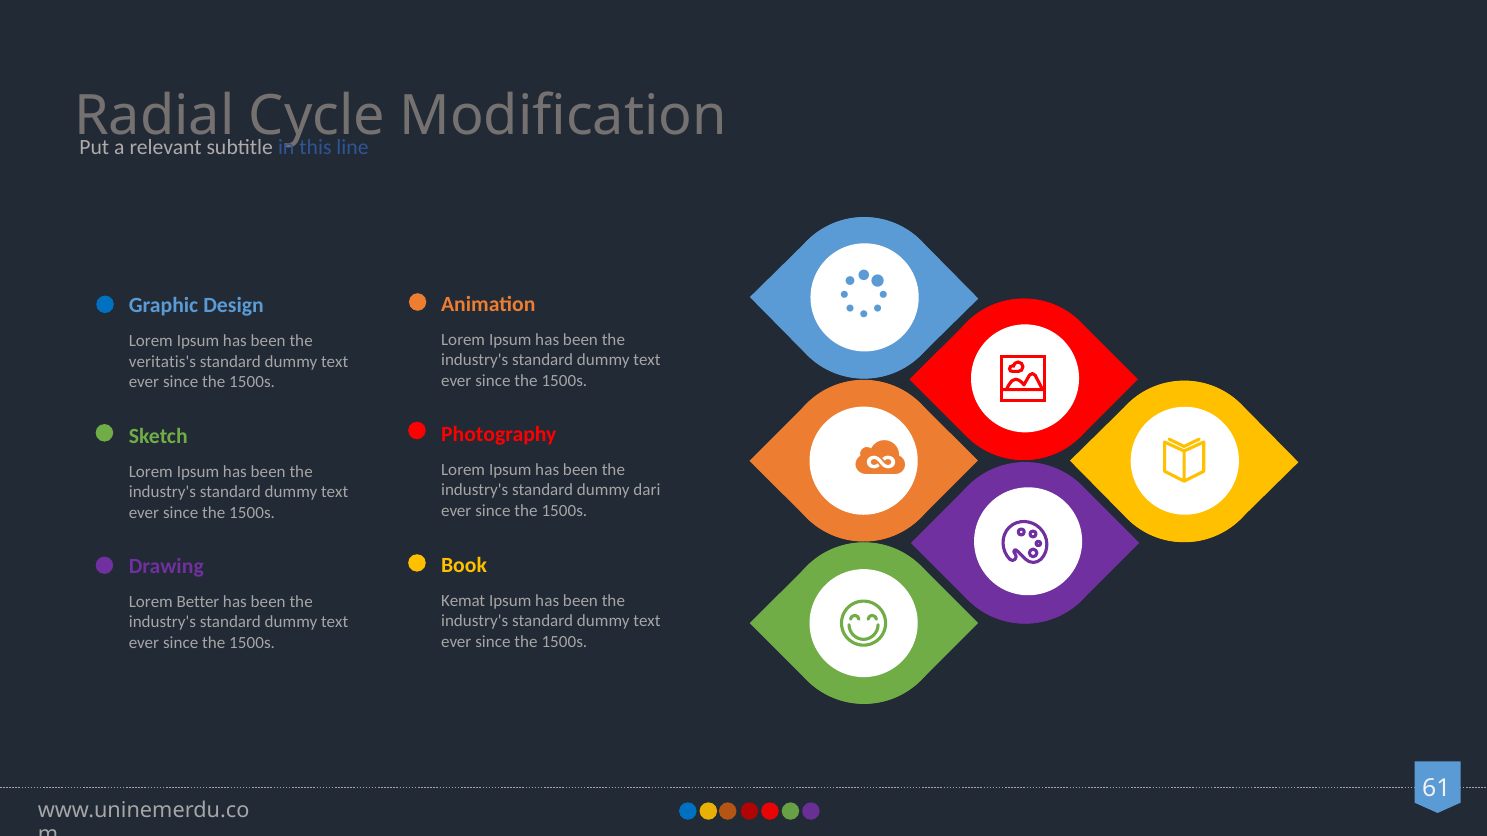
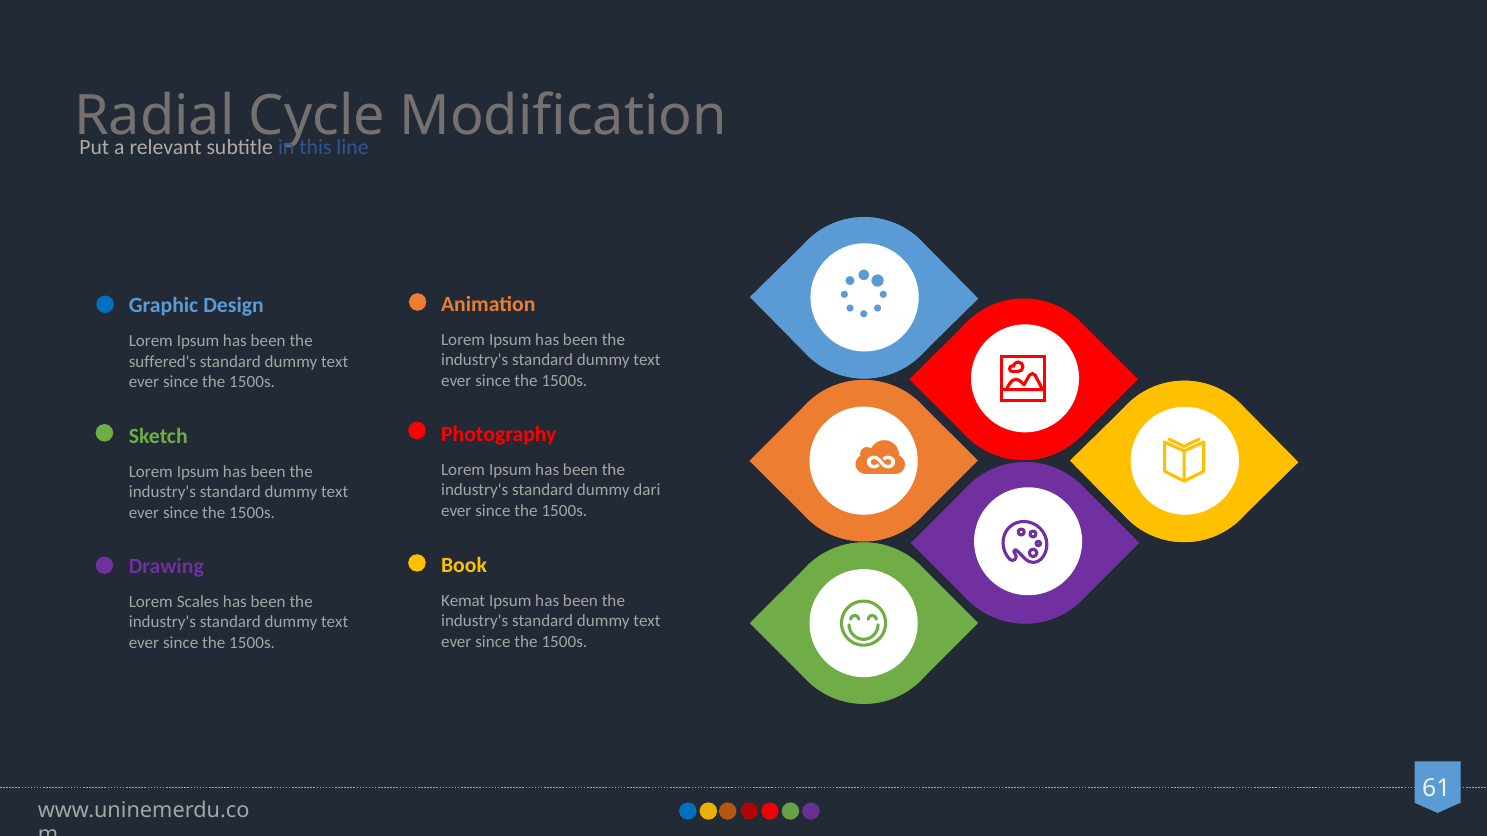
veritatis's: veritatis's -> suffered's
Better: Better -> Scales
